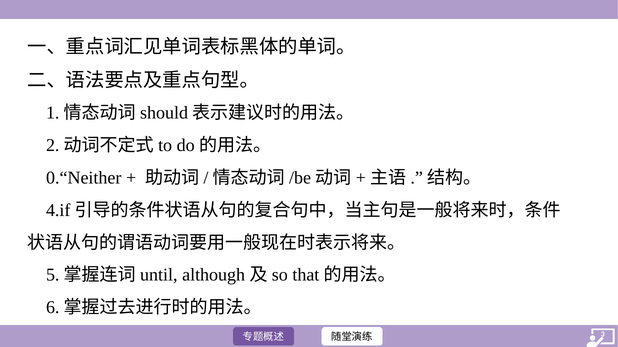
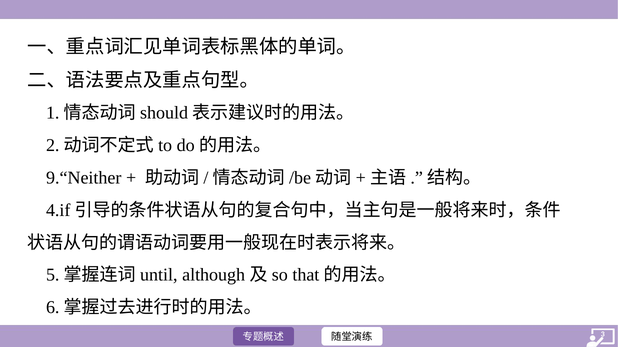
0.“Neither: 0.“Neither -> 9.“Neither
